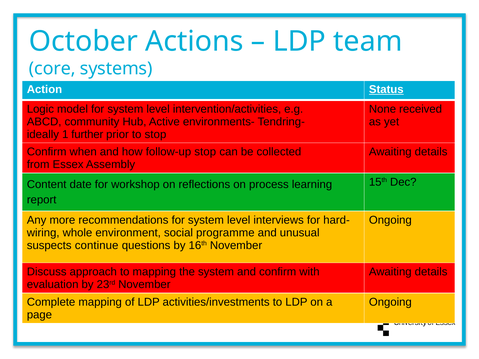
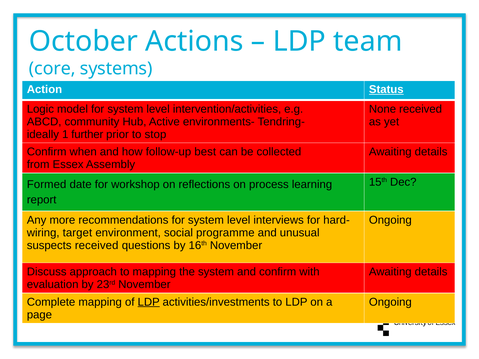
follow-up stop: stop -> best
Content: Content -> Formed
whole: whole -> target
suspects continue: continue -> received
LDP at (149, 302) underline: none -> present
